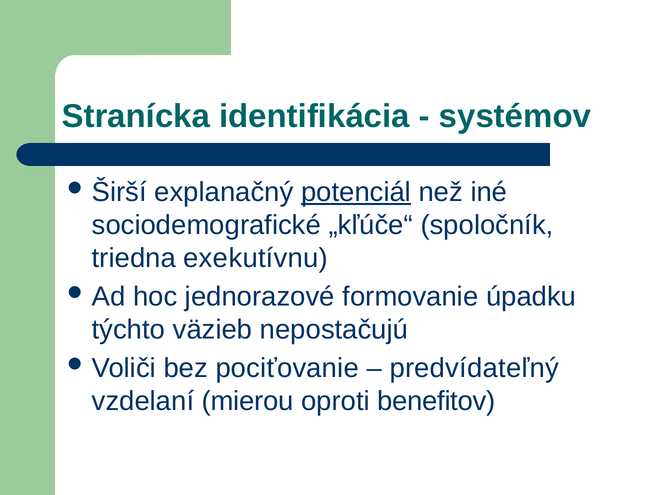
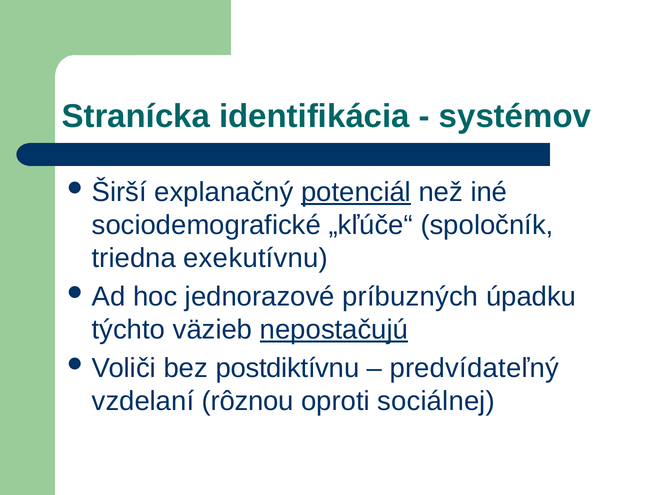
formovanie: formovanie -> príbuzných
nepostačujú underline: none -> present
pociťovanie: pociťovanie -> postdiktívnu
mierou: mierou -> rôznou
benefitov: benefitov -> sociálnej
